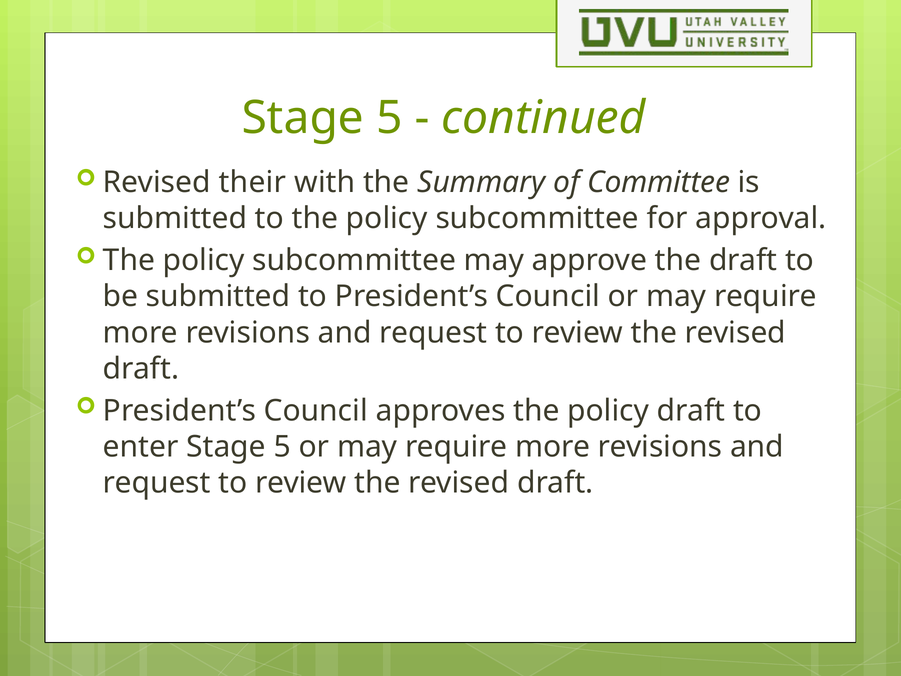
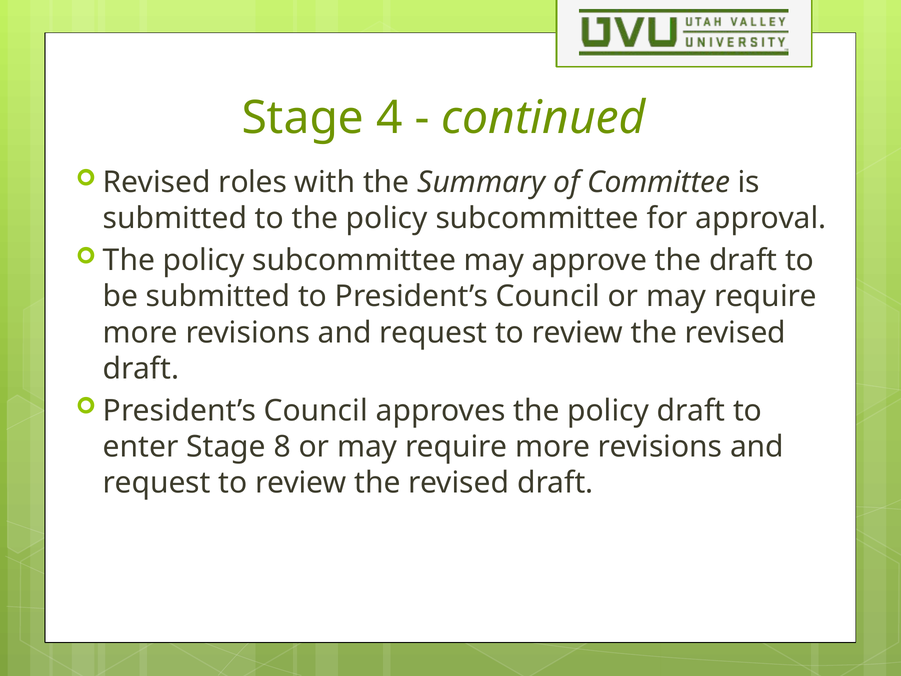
5 at (389, 118): 5 -> 4
their: their -> roles
enter Stage 5: 5 -> 8
